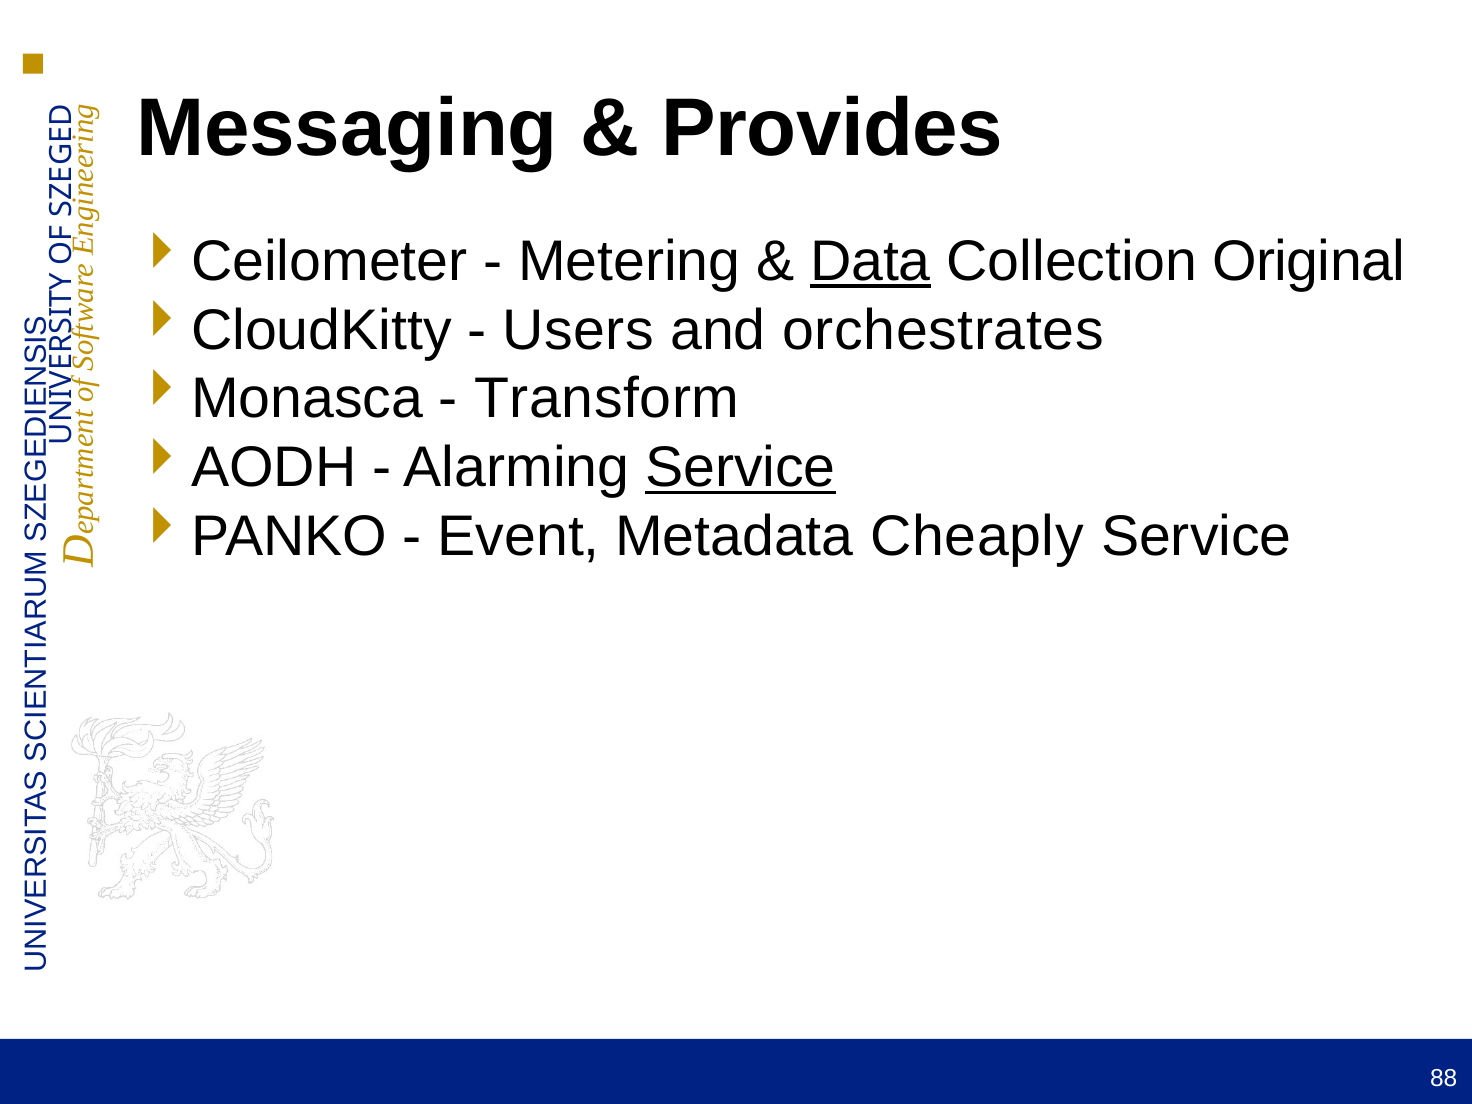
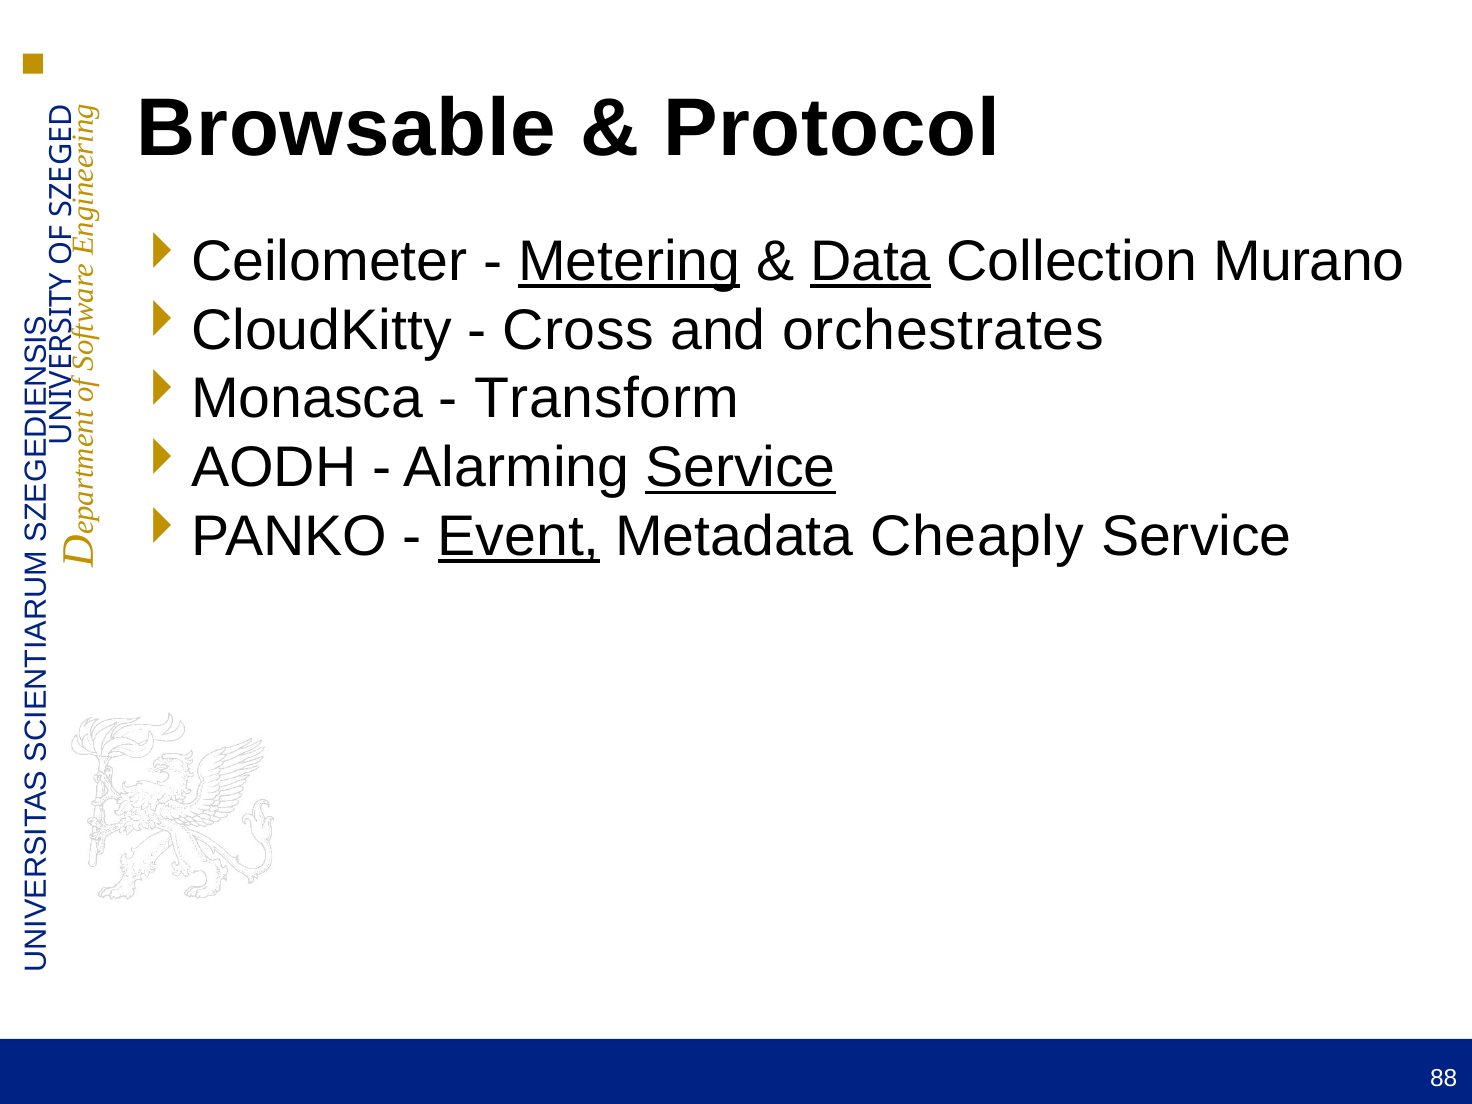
Messaging: Messaging -> Browsable
Provides: Provides -> Protocol
Metering underline: none -> present
Original: Original -> Murano
Users: Users -> Cross
Event underline: none -> present
